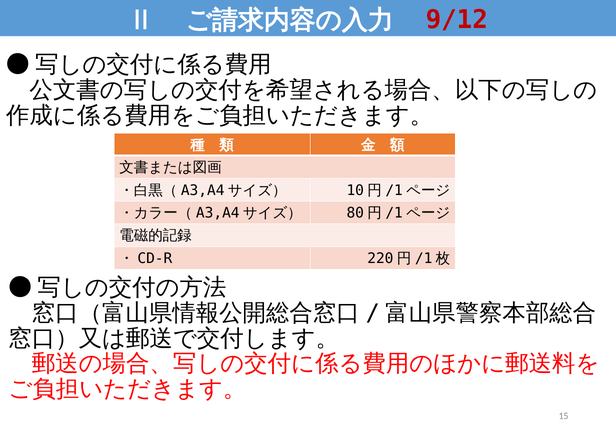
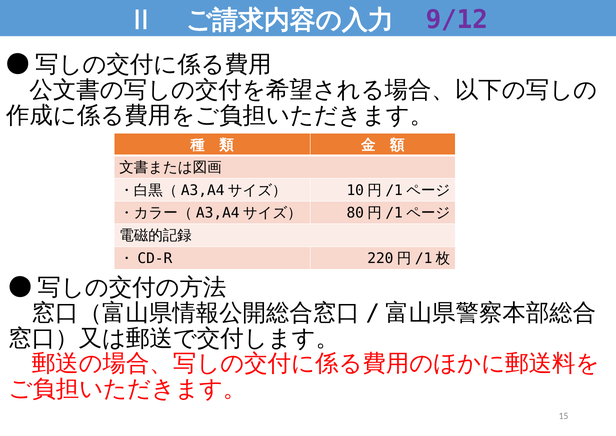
9/12 colour: red -> purple
